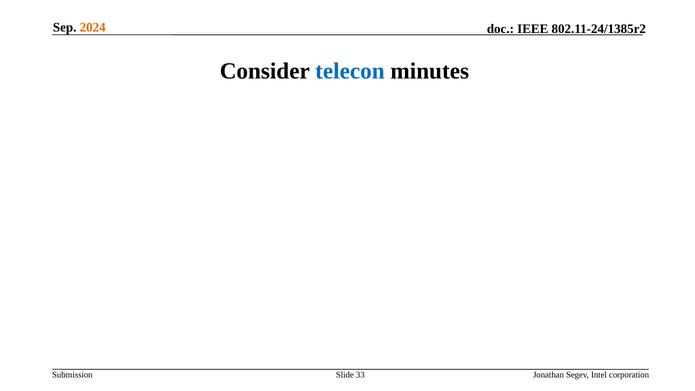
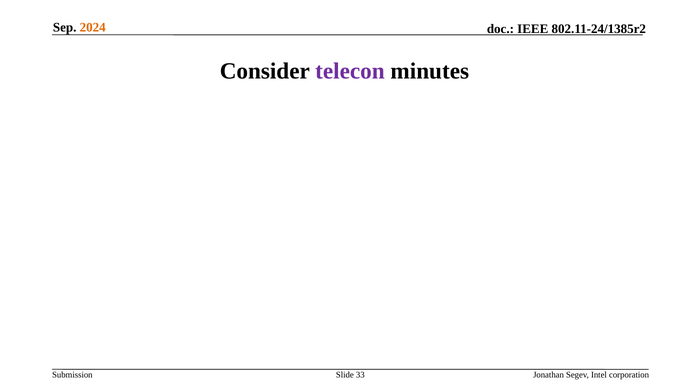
telecon colour: blue -> purple
